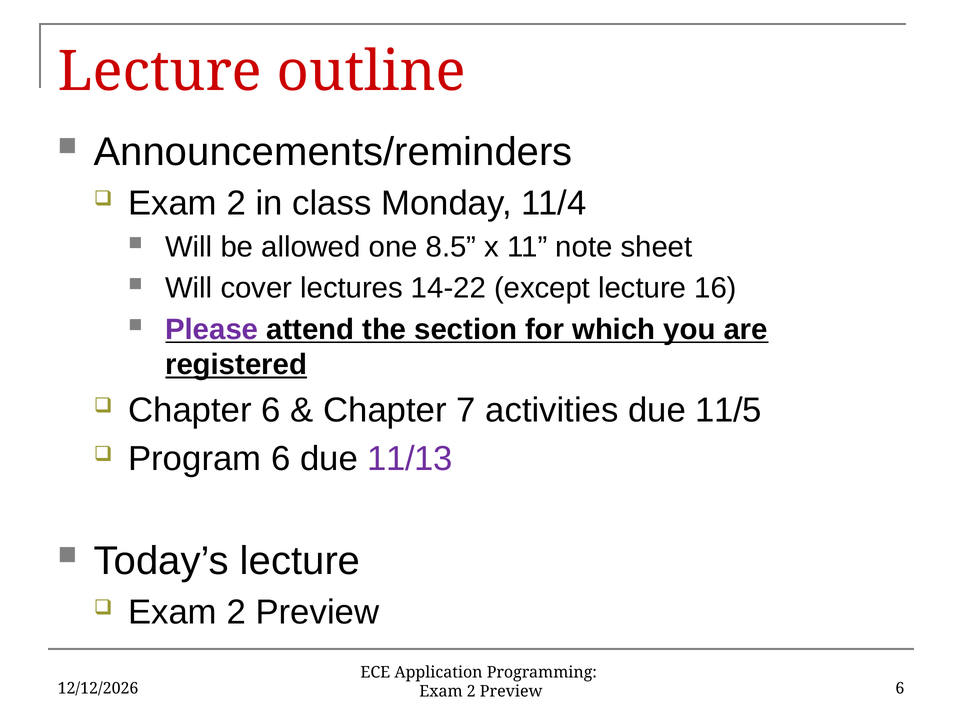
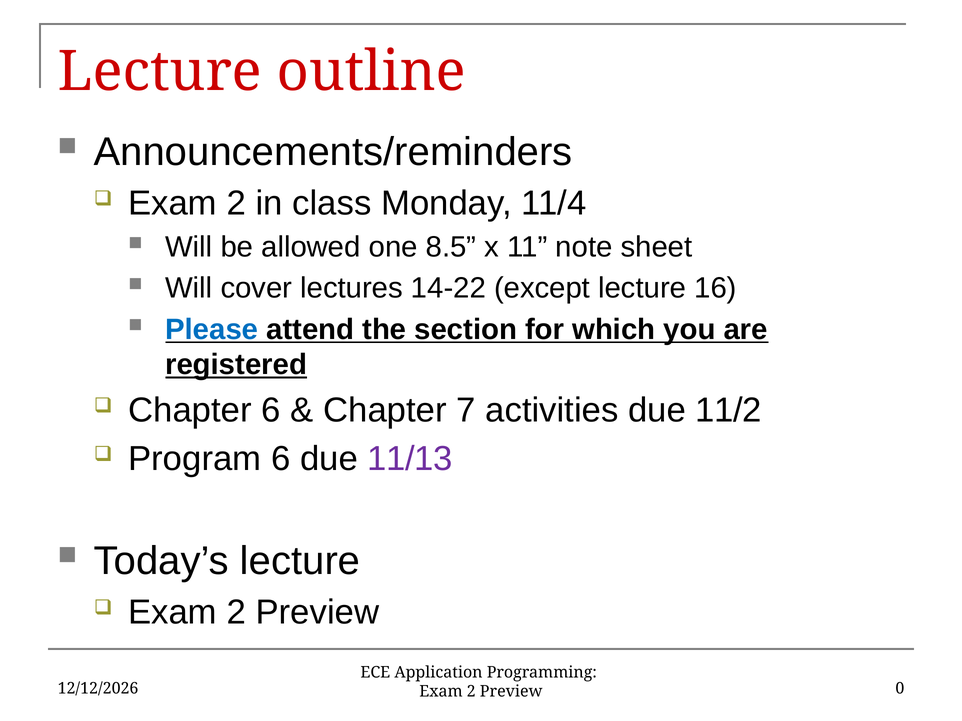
Please colour: purple -> blue
11/5: 11/5 -> 11/2
Preview 6: 6 -> 0
